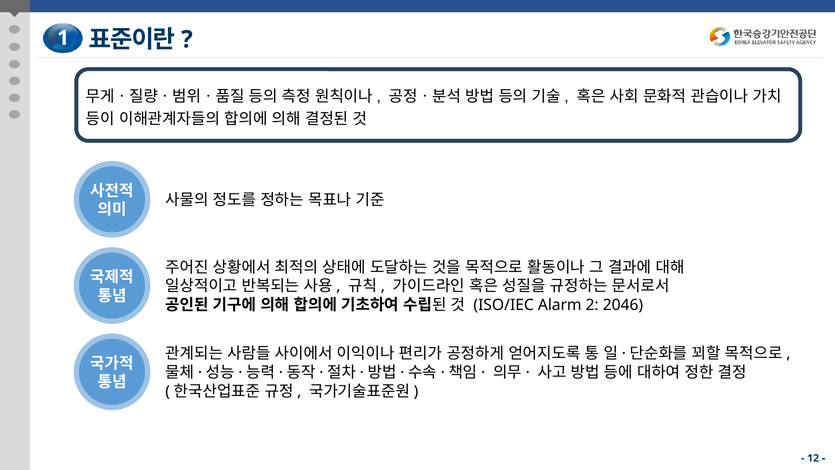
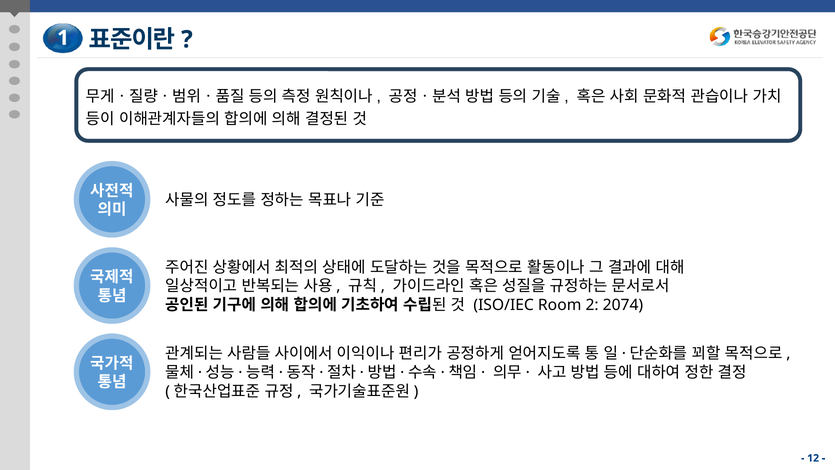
Alarm: Alarm -> Room
2046: 2046 -> 2074
